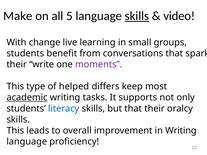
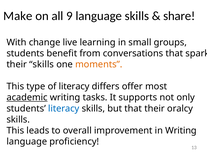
5: 5 -> 9
skills at (137, 16) underline: present -> none
video: video -> share
their write: write -> skills
moments colour: purple -> orange
of helped: helped -> literacy
keep: keep -> offer
